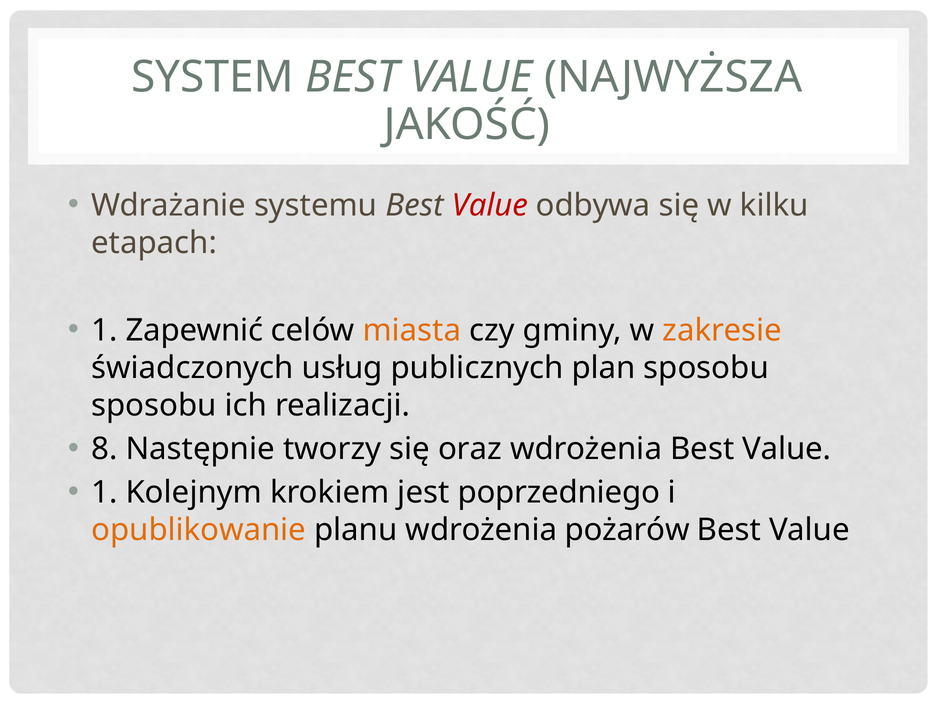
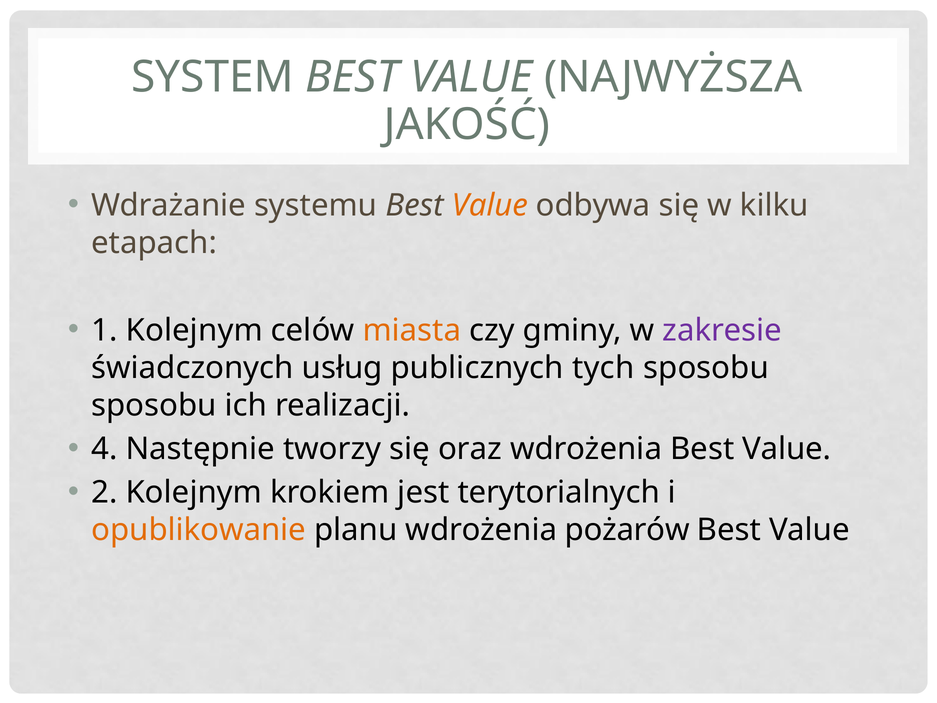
Value at (490, 205) colour: red -> orange
1 Zapewnić: Zapewnić -> Kolejnym
zakresie colour: orange -> purple
plan: plan -> tych
8: 8 -> 4
1 at (104, 492): 1 -> 2
poprzedniego: poprzedniego -> terytorialnych
